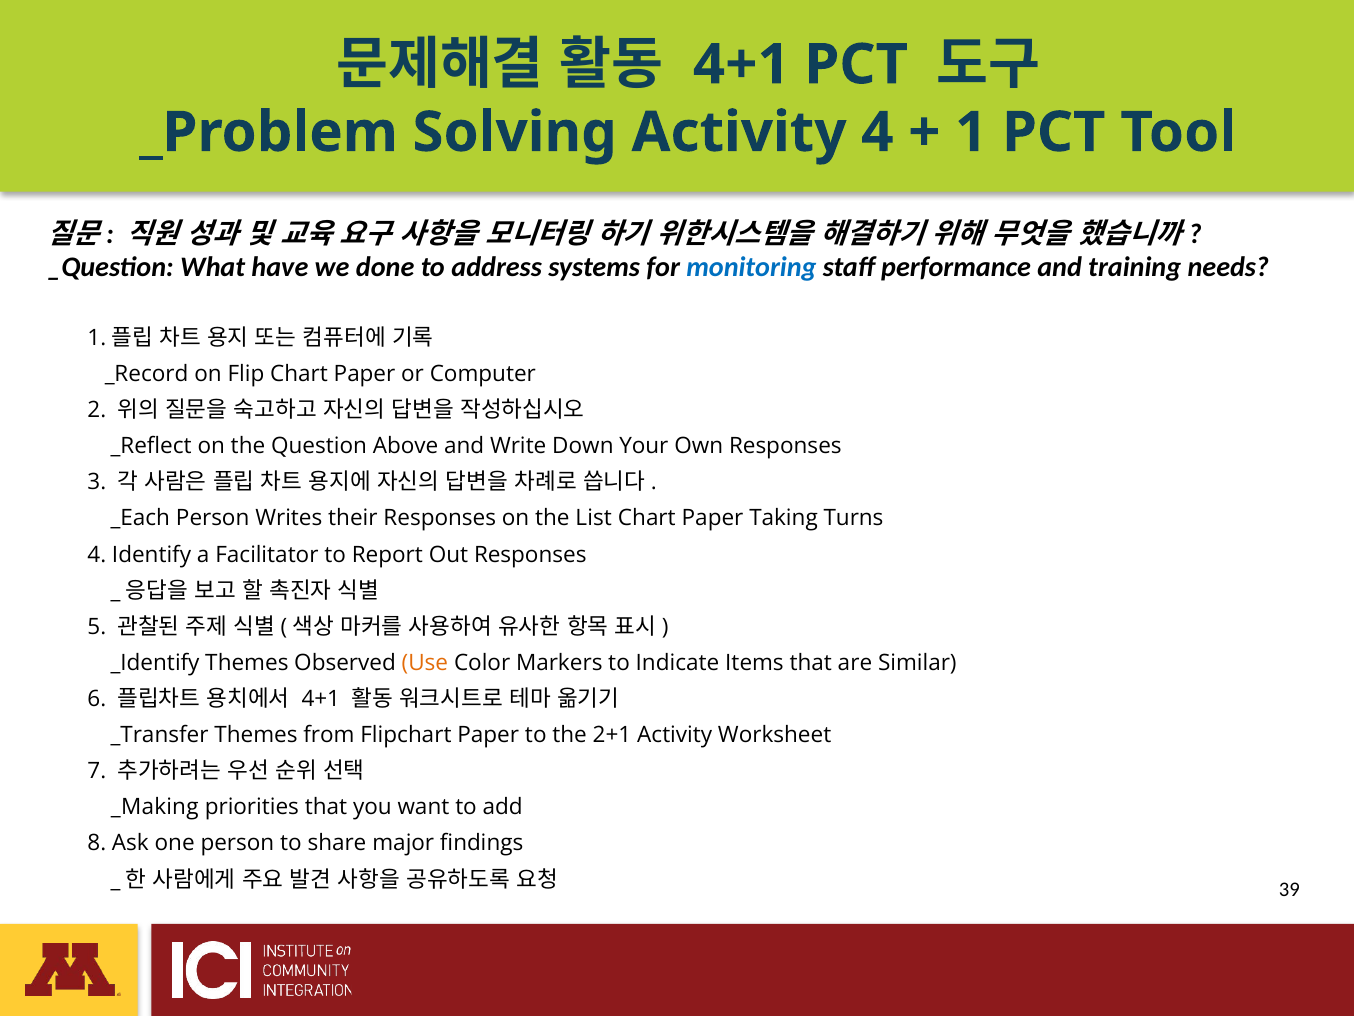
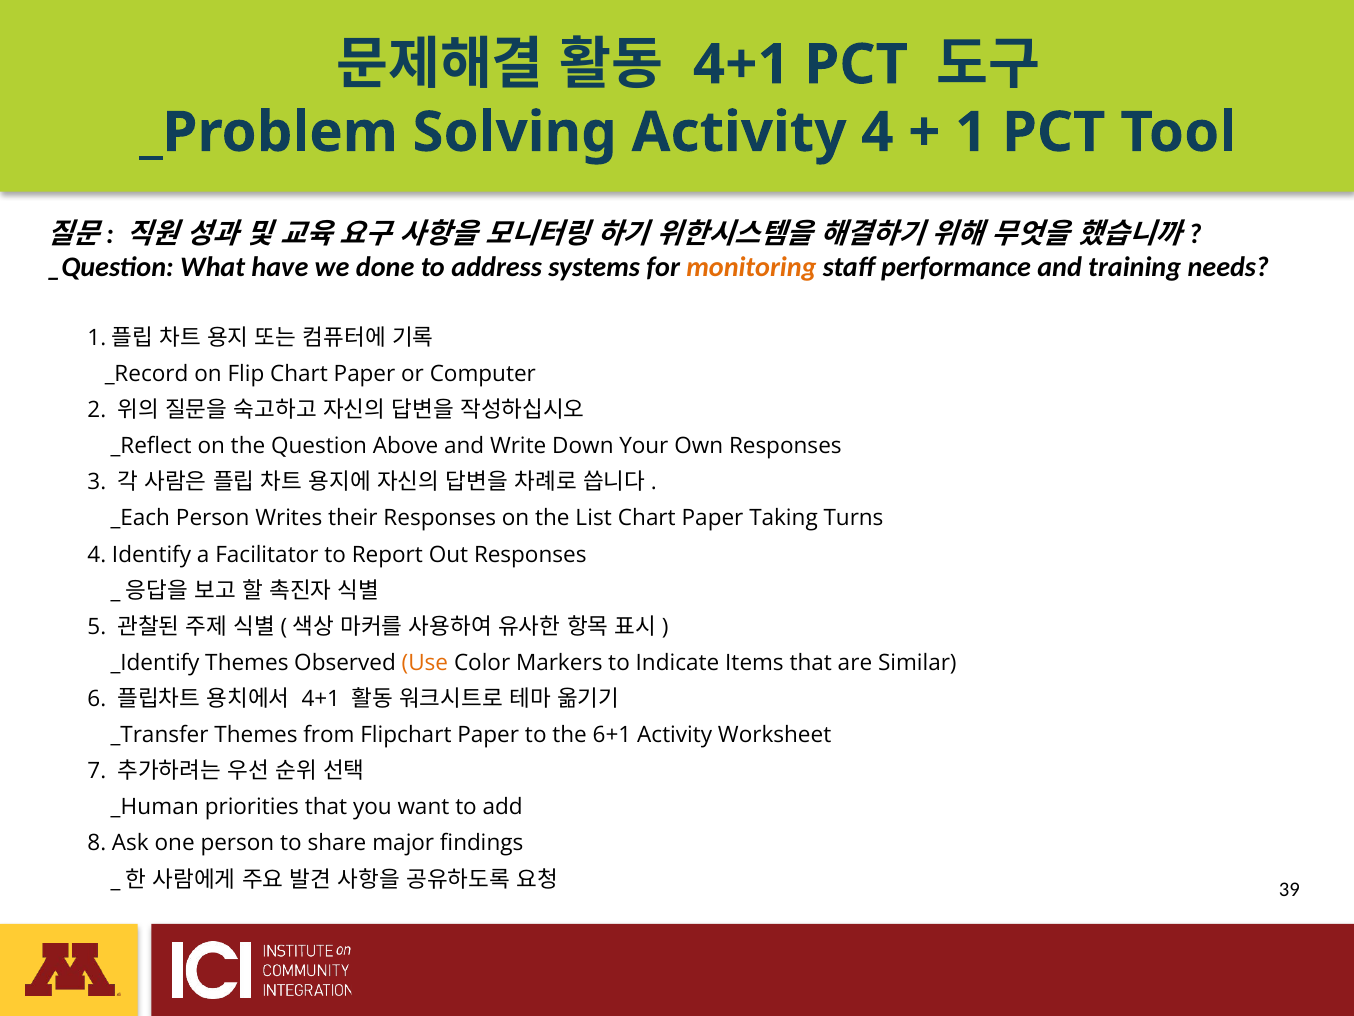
monitoring colour: blue -> orange
2+1: 2+1 -> 6+1
_Making: _Making -> _Human
